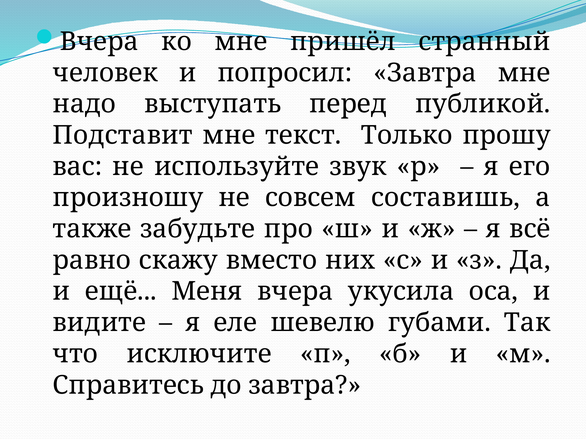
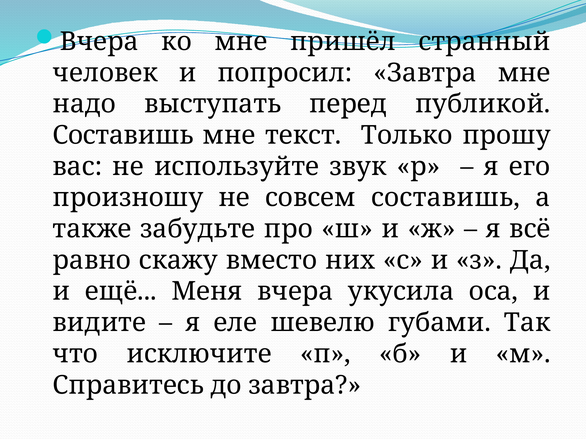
Подставит at (123, 135): Подставит -> Составишь
